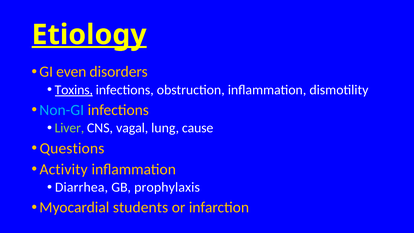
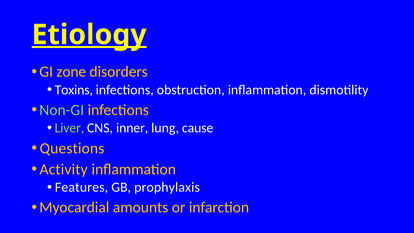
even: even -> zone
Toxins underline: present -> none
Non-GI colour: light blue -> light green
vagal: vagal -> inner
Diarrhea: Diarrhea -> Features
students: students -> amounts
